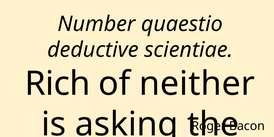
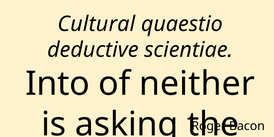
Number: Number -> Cultural
Rich: Rich -> Into
